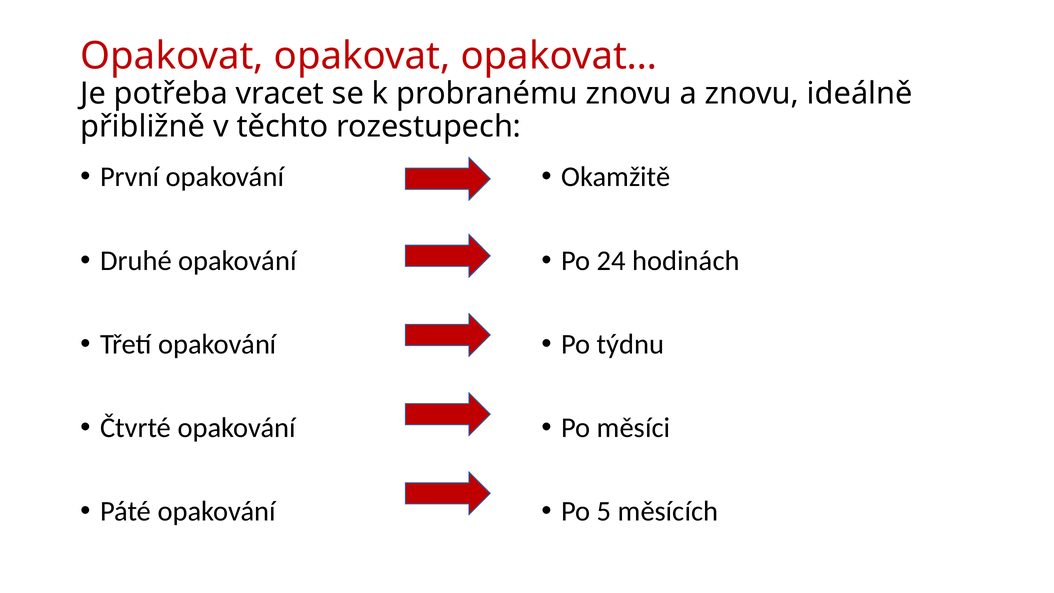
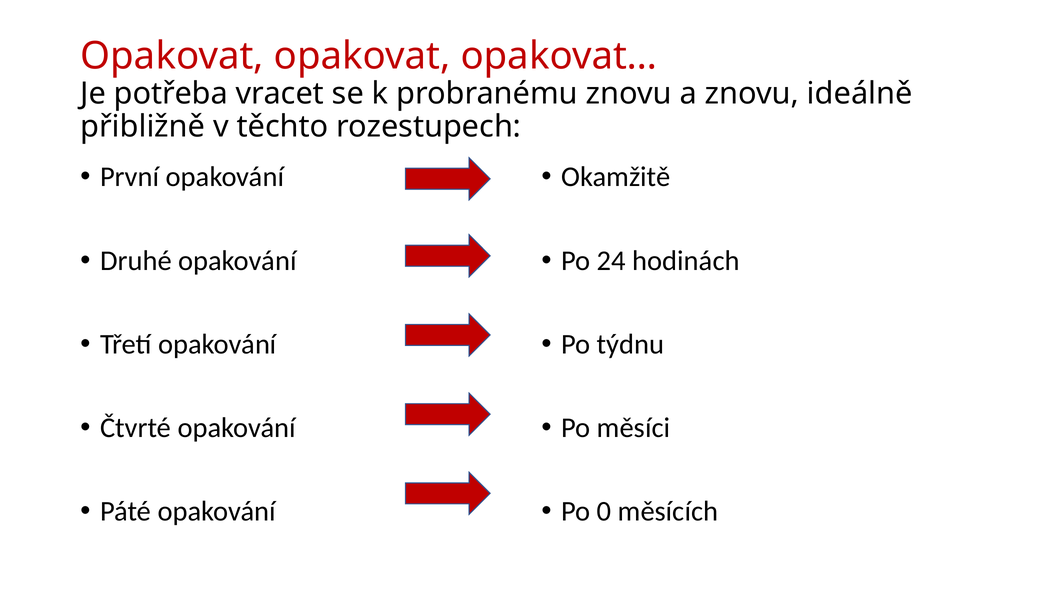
5: 5 -> 0
